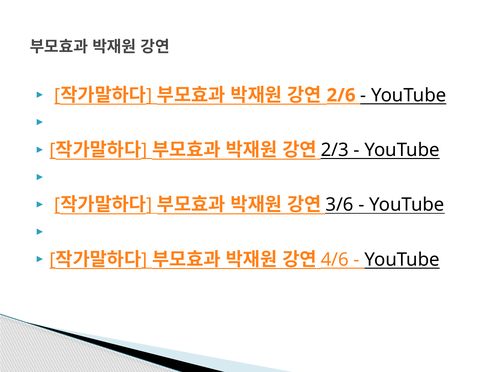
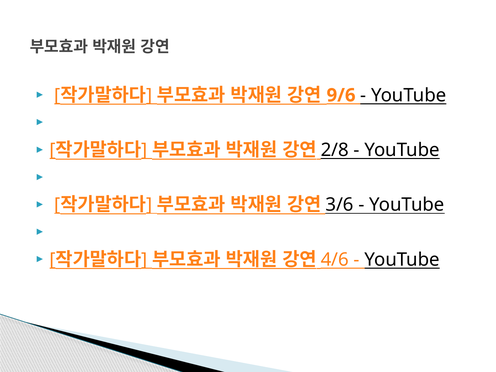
2/6: 2/6 -> 9/6
2/3: 2/3 -> 2/8
